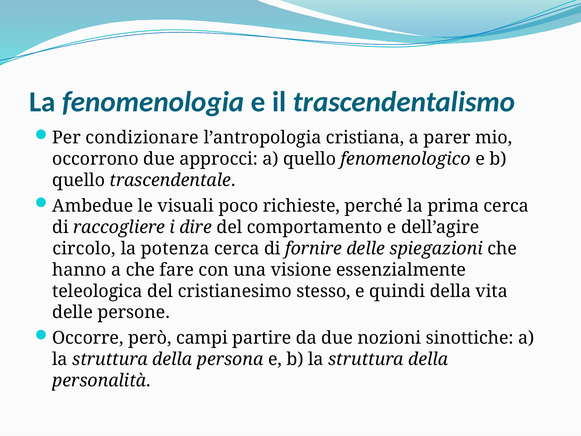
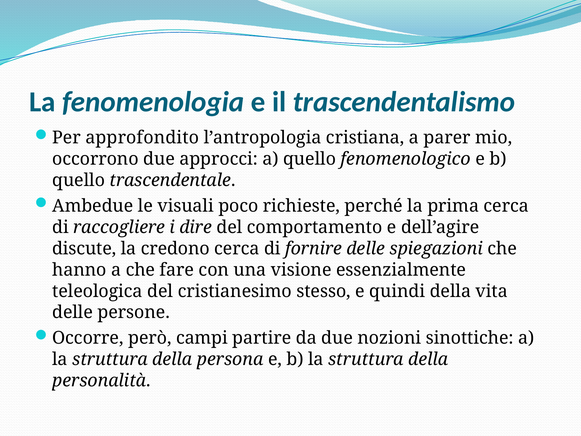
condizionare: condizionare -> approfondito
circolo: circolo -> discute
potenza: potenza -> credono
